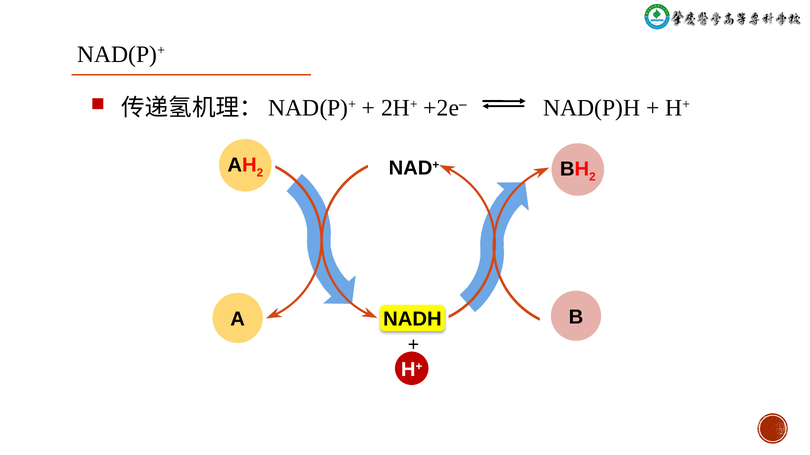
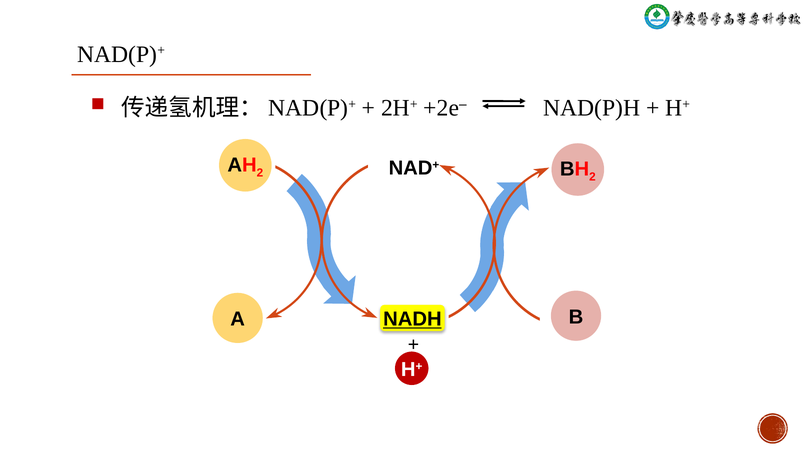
NADH underline: none -> present
